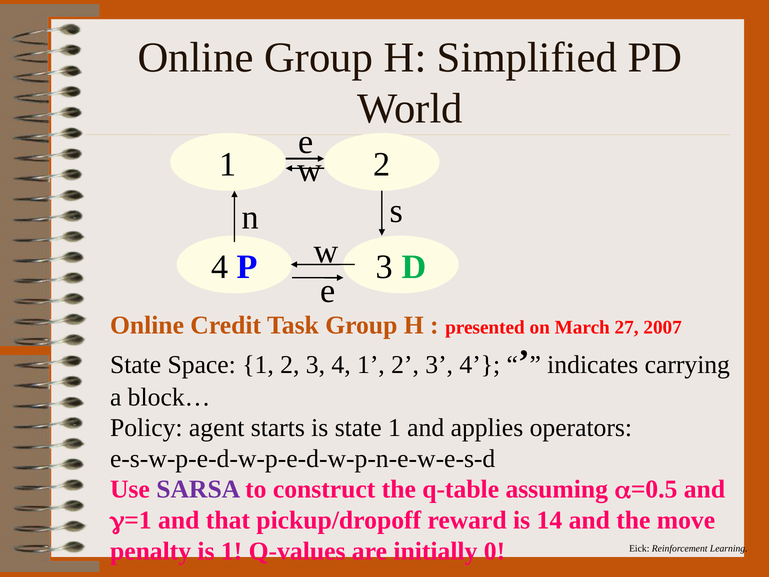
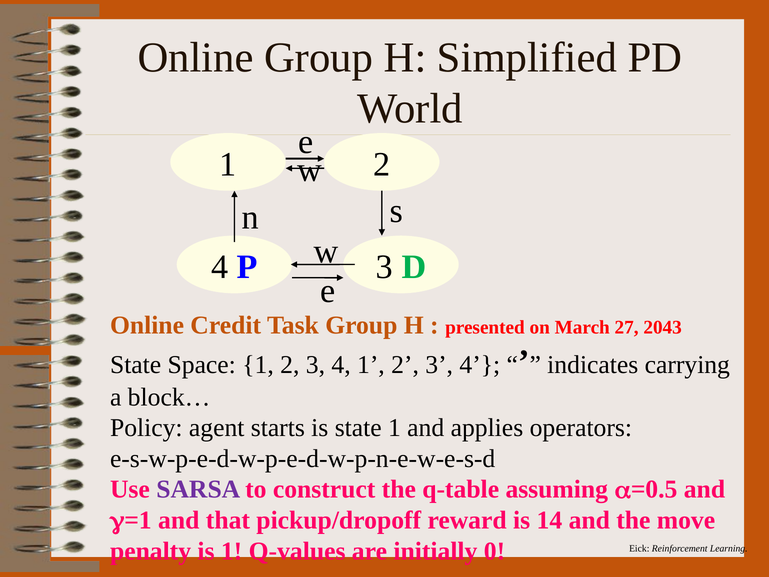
2007: 2007 -> 2043
